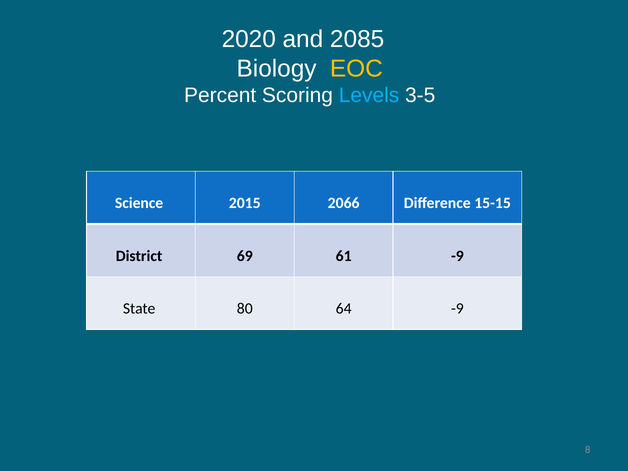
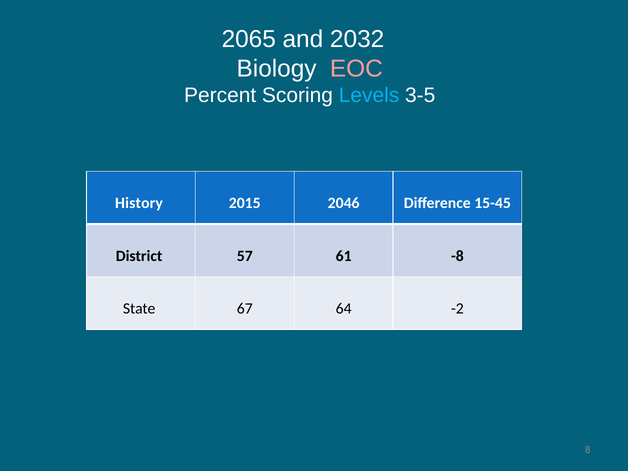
2020: 2020 -> 2065
2085: 2085 -> 2032
EOC colour: yellow -> pink
Science: Science -> History
2066: 2066 -> 2046
15-15: 15-15 -> 15-45
69: 69 -> 57
61 -9: -9 -> -8
80: 80 -> 67
64 -9: -9 -> -2
